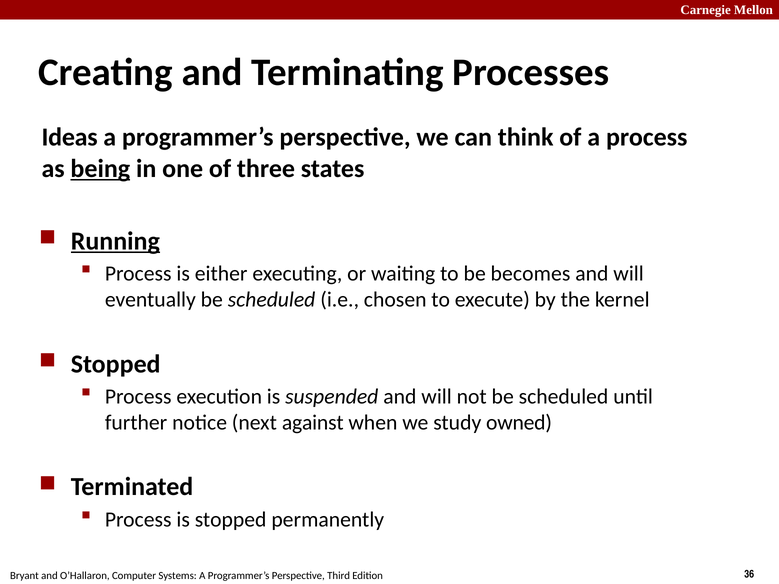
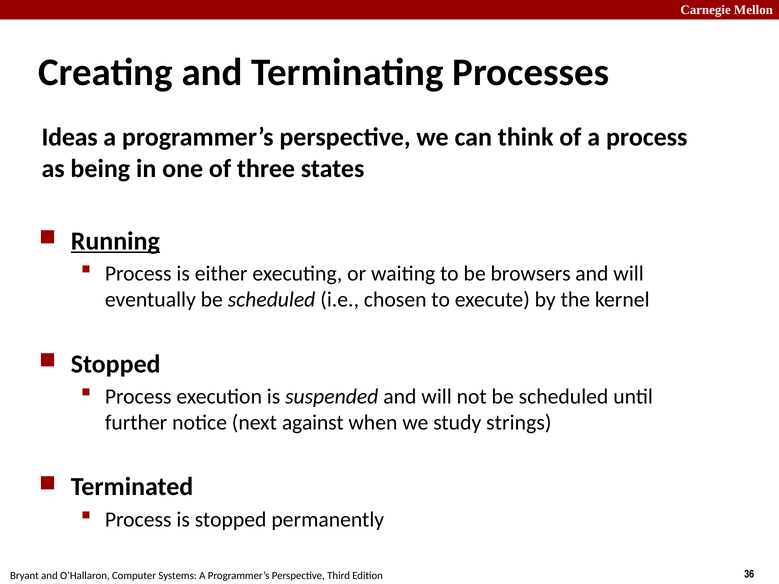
being underline: present -> none
becomes: becomes -> browsers
owned: owned -> strings
